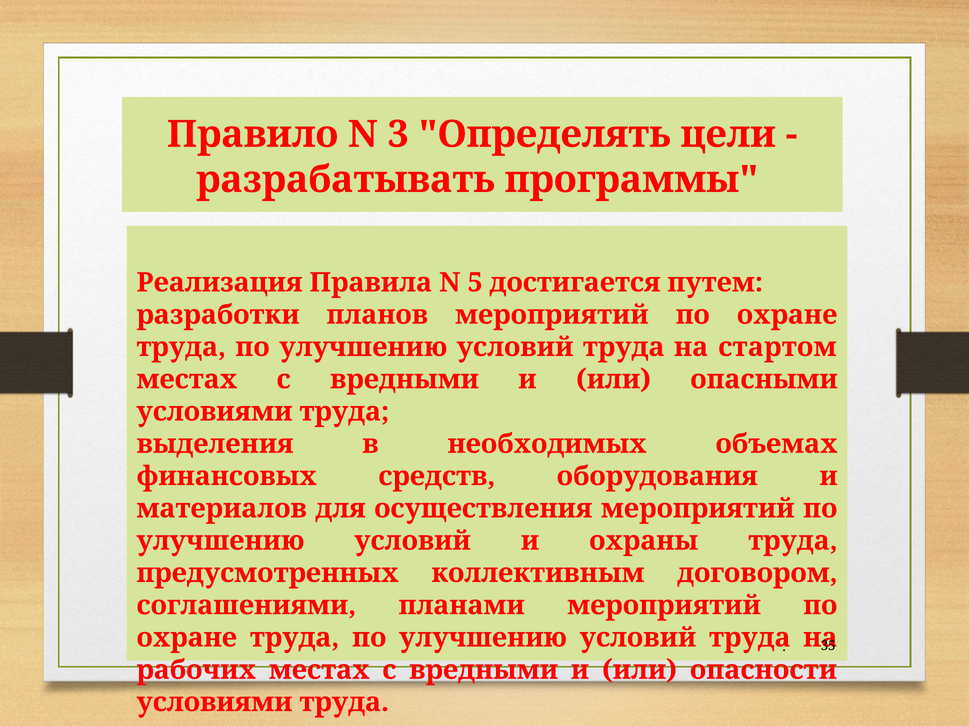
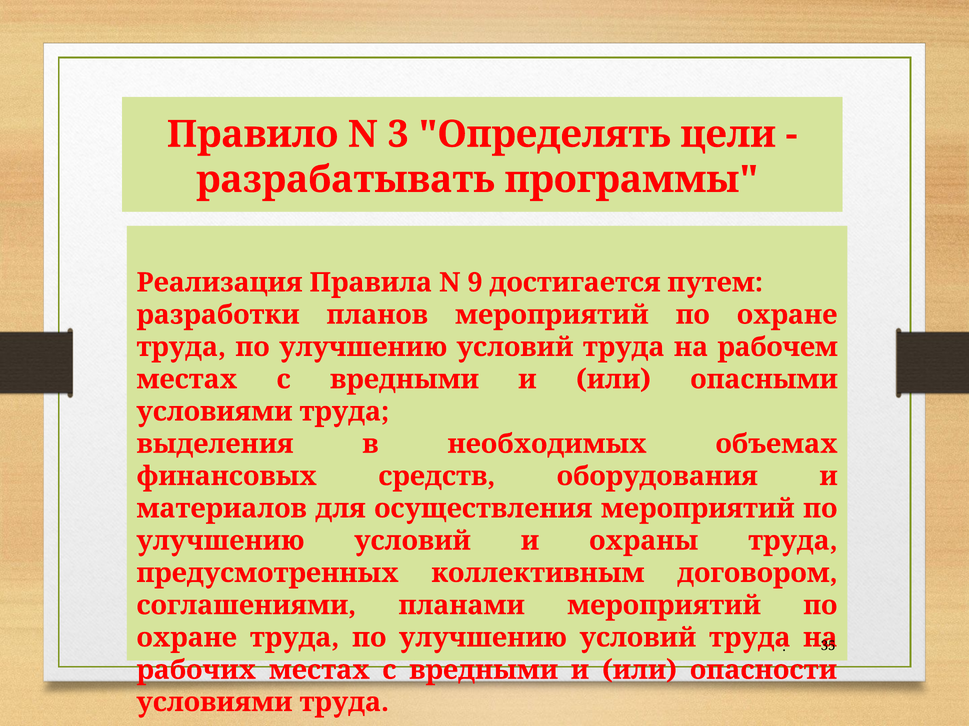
5: 5 -> 9
стартом: стартом -> рабочем
